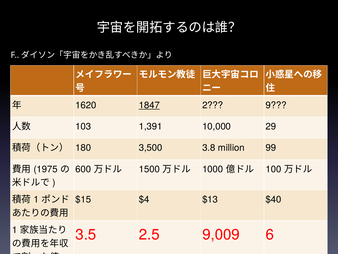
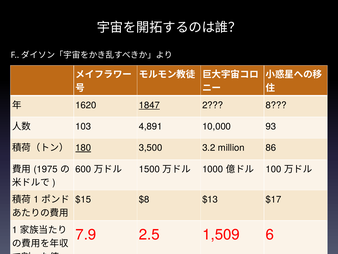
9: 9 -> 8
1,391: 1,391 -> 4,891
29: 29 -> 93
180 underline: none -> present
3.8: 3.8 -> 3.2
99: 99 -> 86
$4: $4 -> $8
$40: $40 -> $17
3.5: 3.5 -> 7.9
9,009: 9,009 -> 1,509
